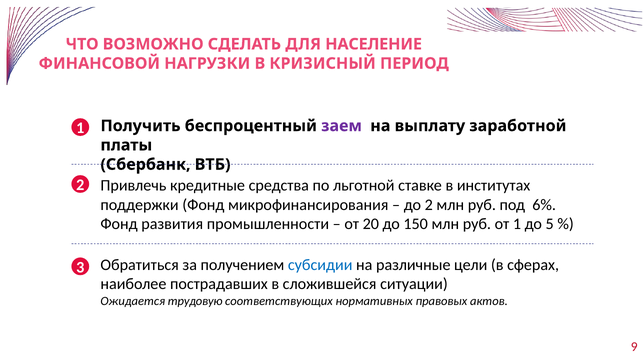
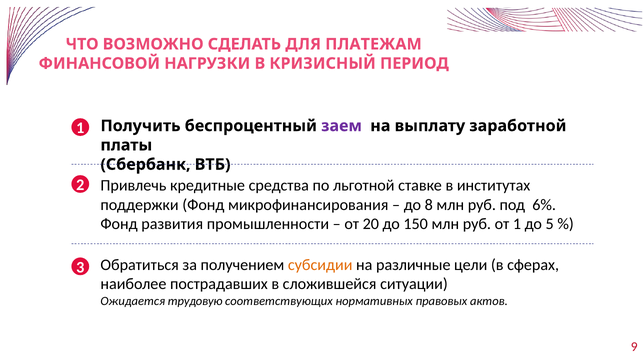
НАСЕЛЕНИЕ: НАСЕЛЕНИЕ -> ПЛАТЕЖАМ
до 2: 2 -> 8
субсидии colour: blue -> orange
